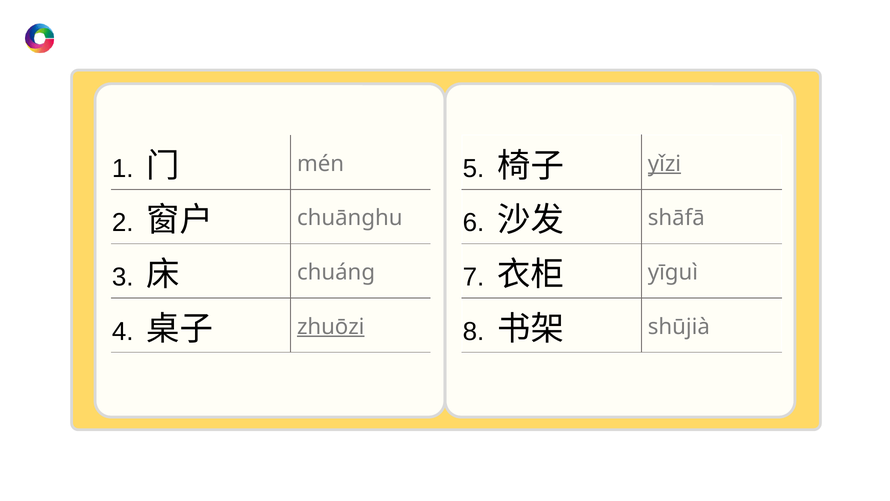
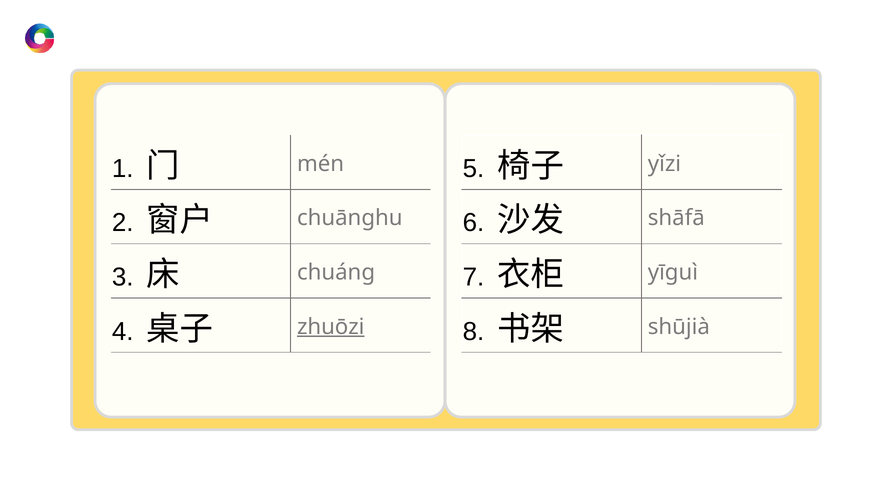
yǐzi underline: present -> none
